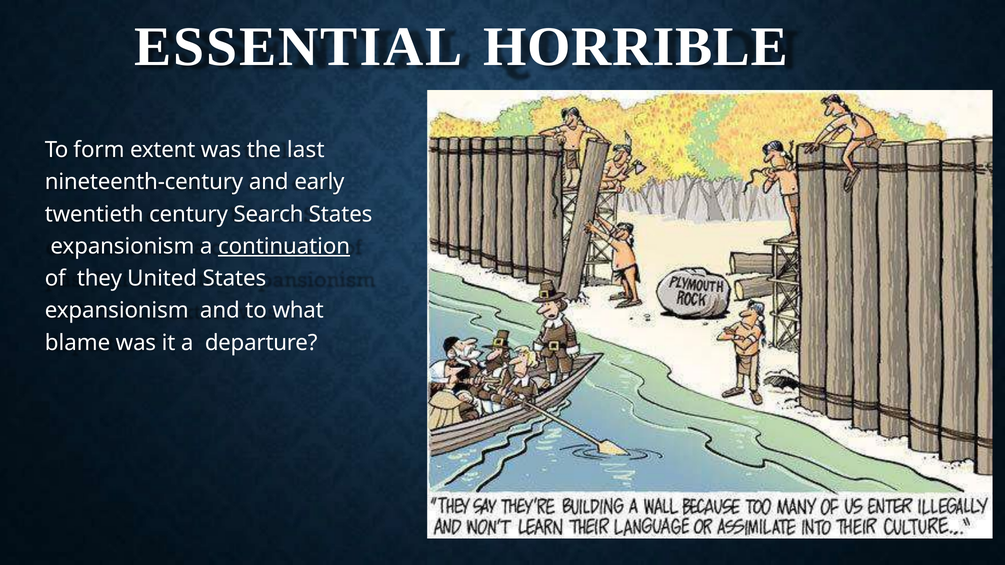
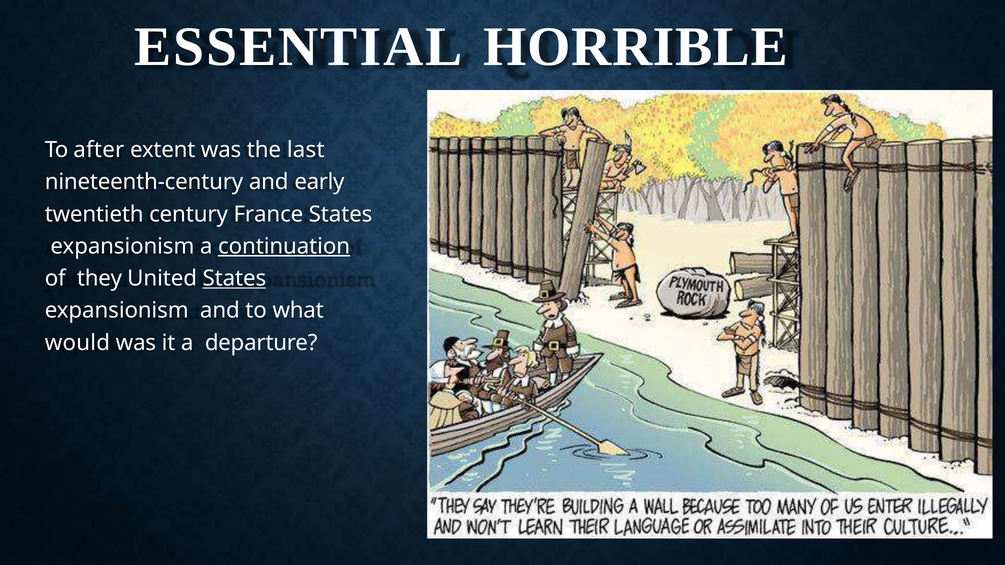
form: form -> after
Search: Search -> France
States at (234, 279) underline: none -> present
blame: blame -> would
